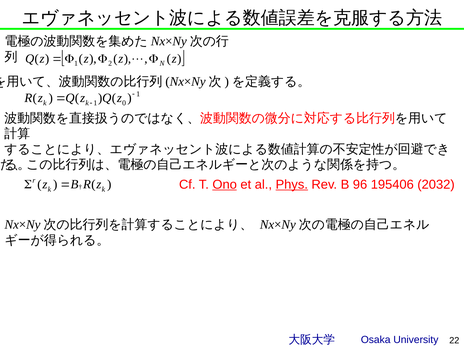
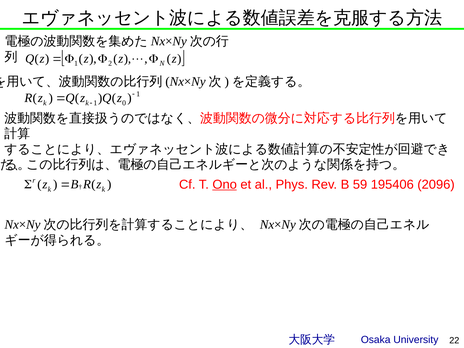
Phys underline: present -> none
96: 96 -> 59
2032: 2032 -> 2096
